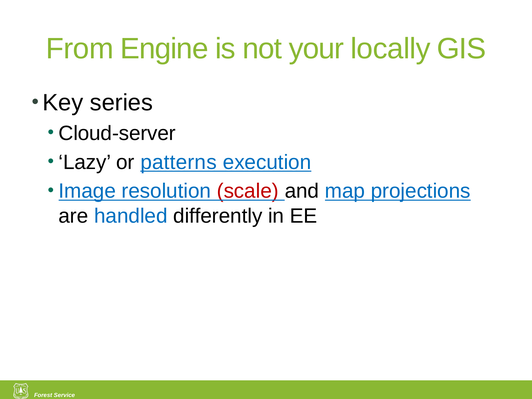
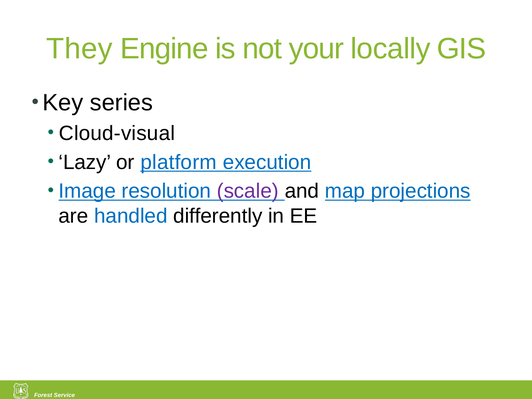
From: From -> They
Cloud-server: Cloud-server -> Cloud-visual
patterns: patterns -> platform
scale colour: red -> purple
